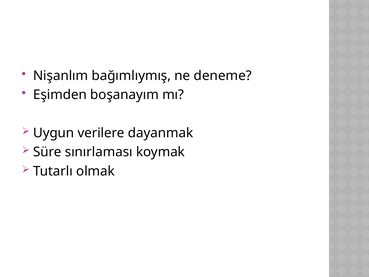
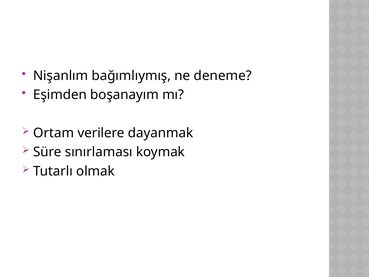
Uygun: Uygun -> Ortam
